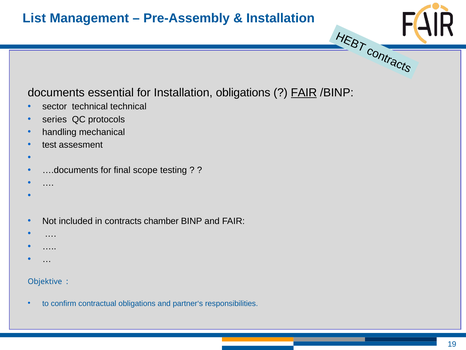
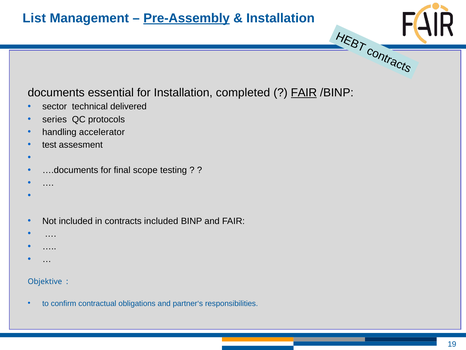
Pre-Assembly underline: none -> present
Installation obligations: obligations -> completed
technical technical: technical -> delivered
mechanical: mechanical -> accelerator
contracts chamber: chamber -> included
